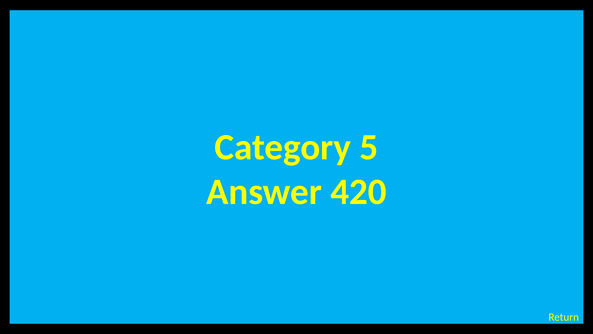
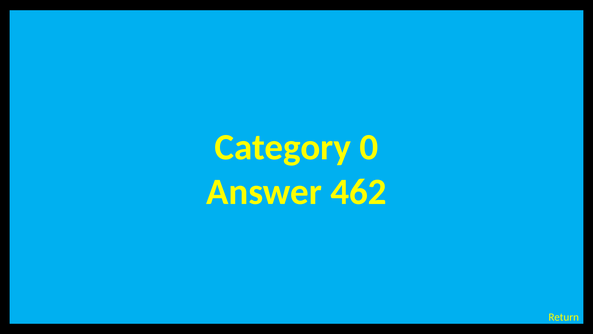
5: 5 -> 0
420: 420 -> 462
